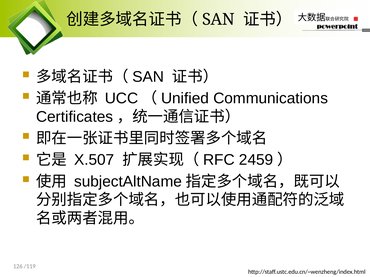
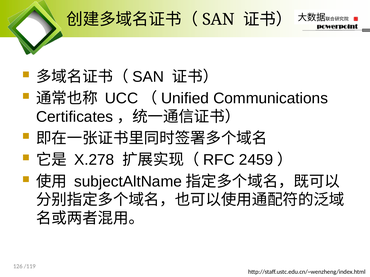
X.507: X.507 -> X.278
